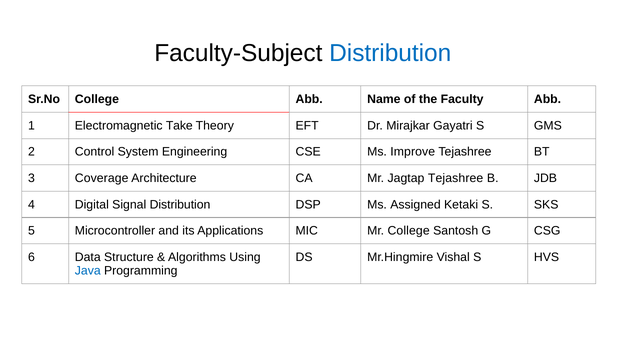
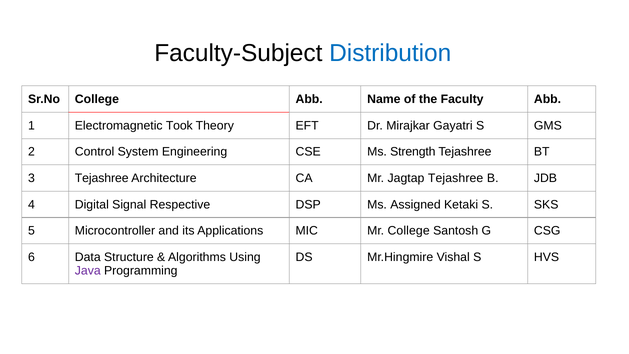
Take: Take -> Took
Improve: Improve -> Strength
3 Coverage: Coverage -> Tejashree
Signal Distribution: Distribution -> Respective
Java colour: blue -> purple
